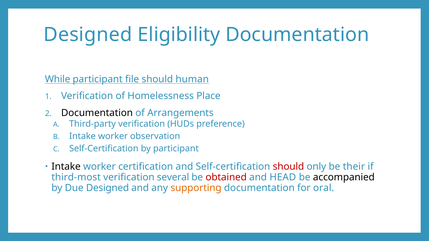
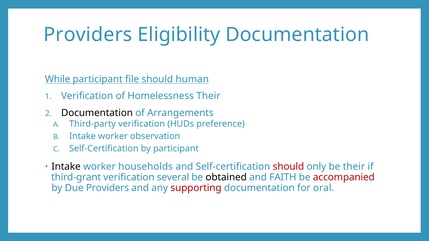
Designed at (88, 35): Designed -> Providers
Homelessness Place: Place -> Their
certification: certification -> households
third-most: third-most -> third-grant
obtained colour: red -> black
HEAD: HEAD -> FAITH
accompanied colour: black -> red
Due Designed: Designed -> Providers
supporting colour: orange -> red
